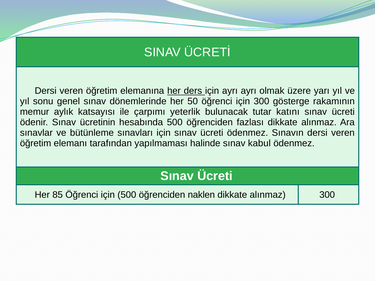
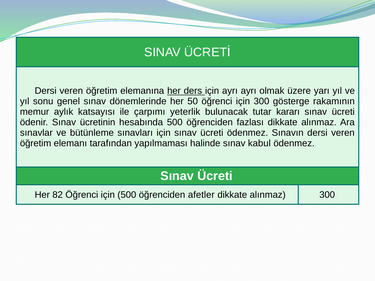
katını: katını -> kararı
85: 85 -> 82
naklen: naklen -> afetler
